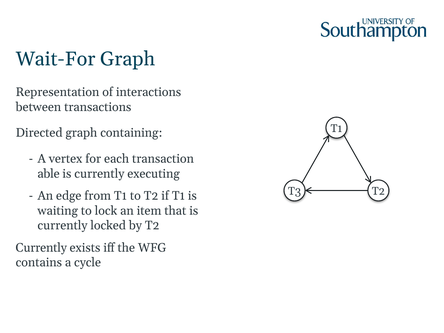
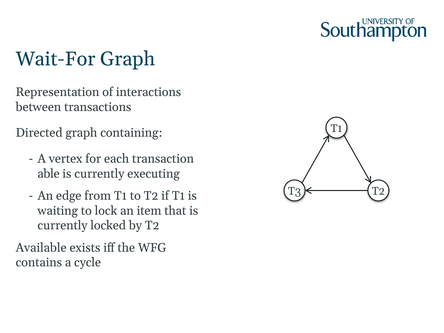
Currently at (41, 248): Currently -> Available
